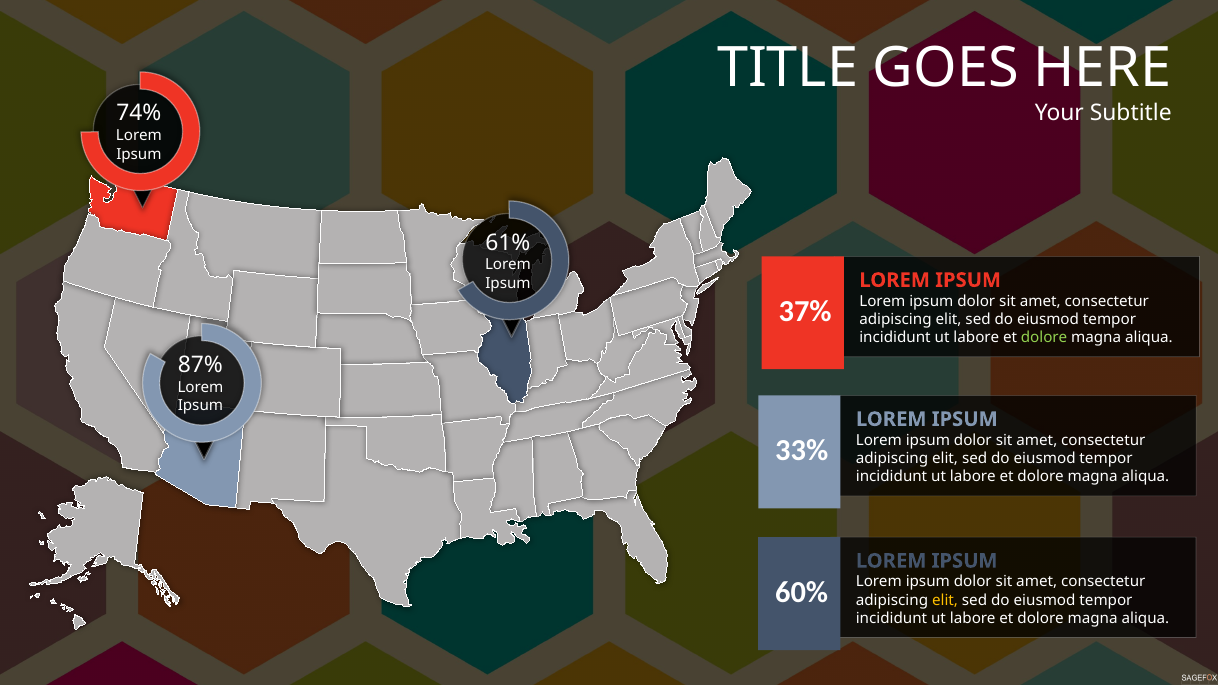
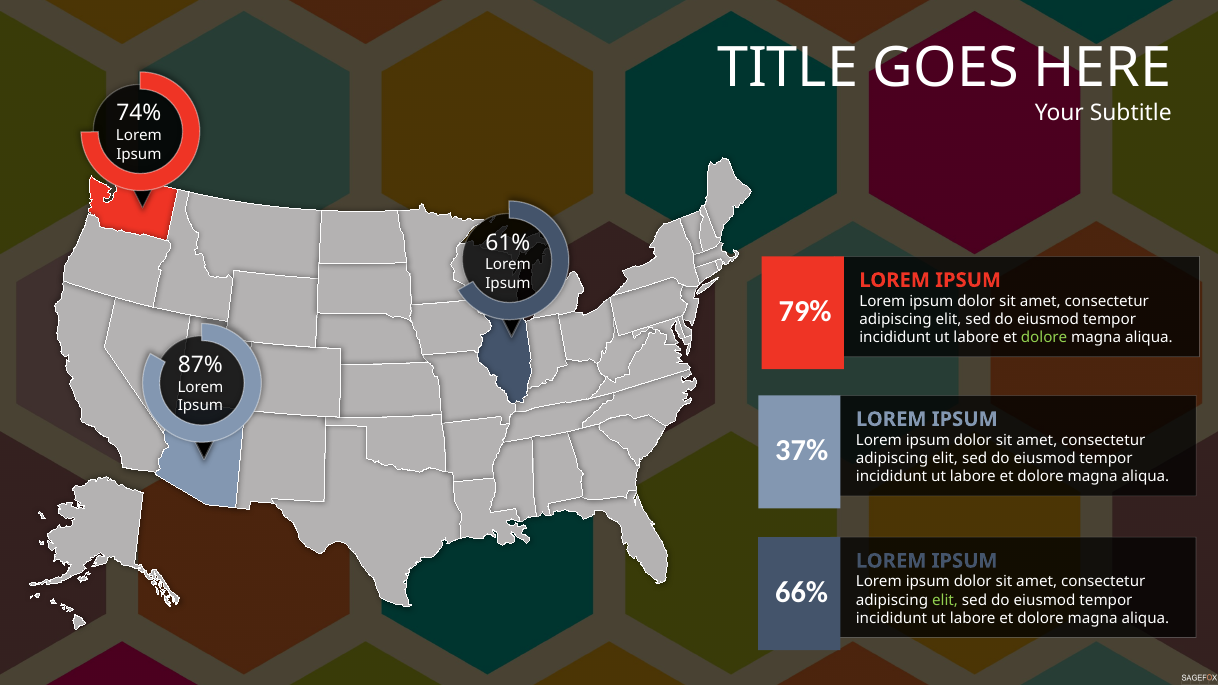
37%: 37% -> 79%
33%: 33% -> 37%
60%: 60% -> 66%
elit at (945, 600) colour: yellow -> light green
